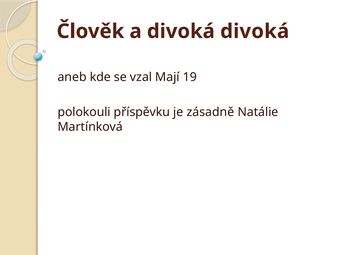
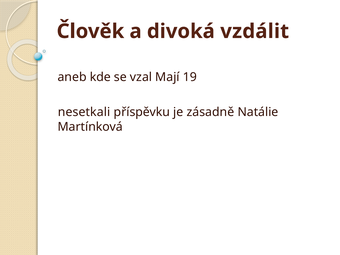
divoká divoká: divoká -> vzdálit
polokouli: polokouli -> nesetkali
